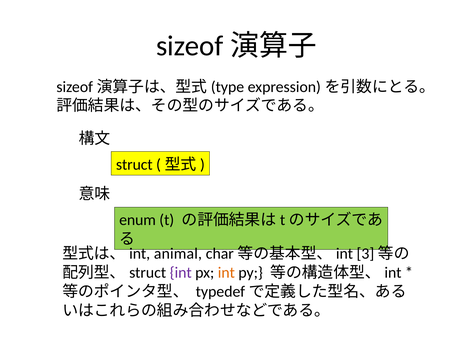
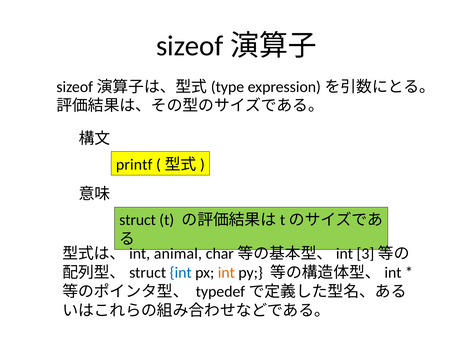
struct: struct -> printf
enum: enum -> struct
int at (181, 272) colour: purple -> blue
